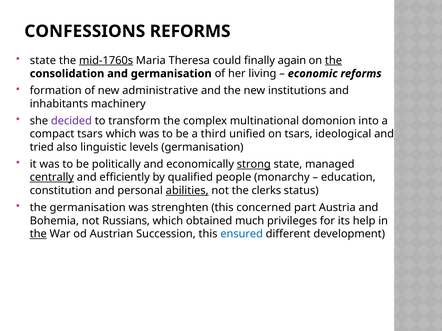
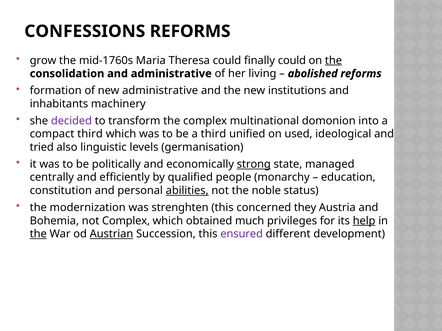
state at (43, 60): state -> grow
mid-1760s underline: present -> none
finally again: again -> could
and germanisation: germanisation -> administrative
economic: economic -> abolished
compact tsars: tsars -> third
on tsars: tsars -> used
centrally underline: present -> none
clerks: clerks -> noble
the germanisation: germanisation -> modernization
part: part -> they
not Russians: Russians -> Complex
help underline: none -> present
Austrian underline: none -> present
ensured colour: blue -> purple
